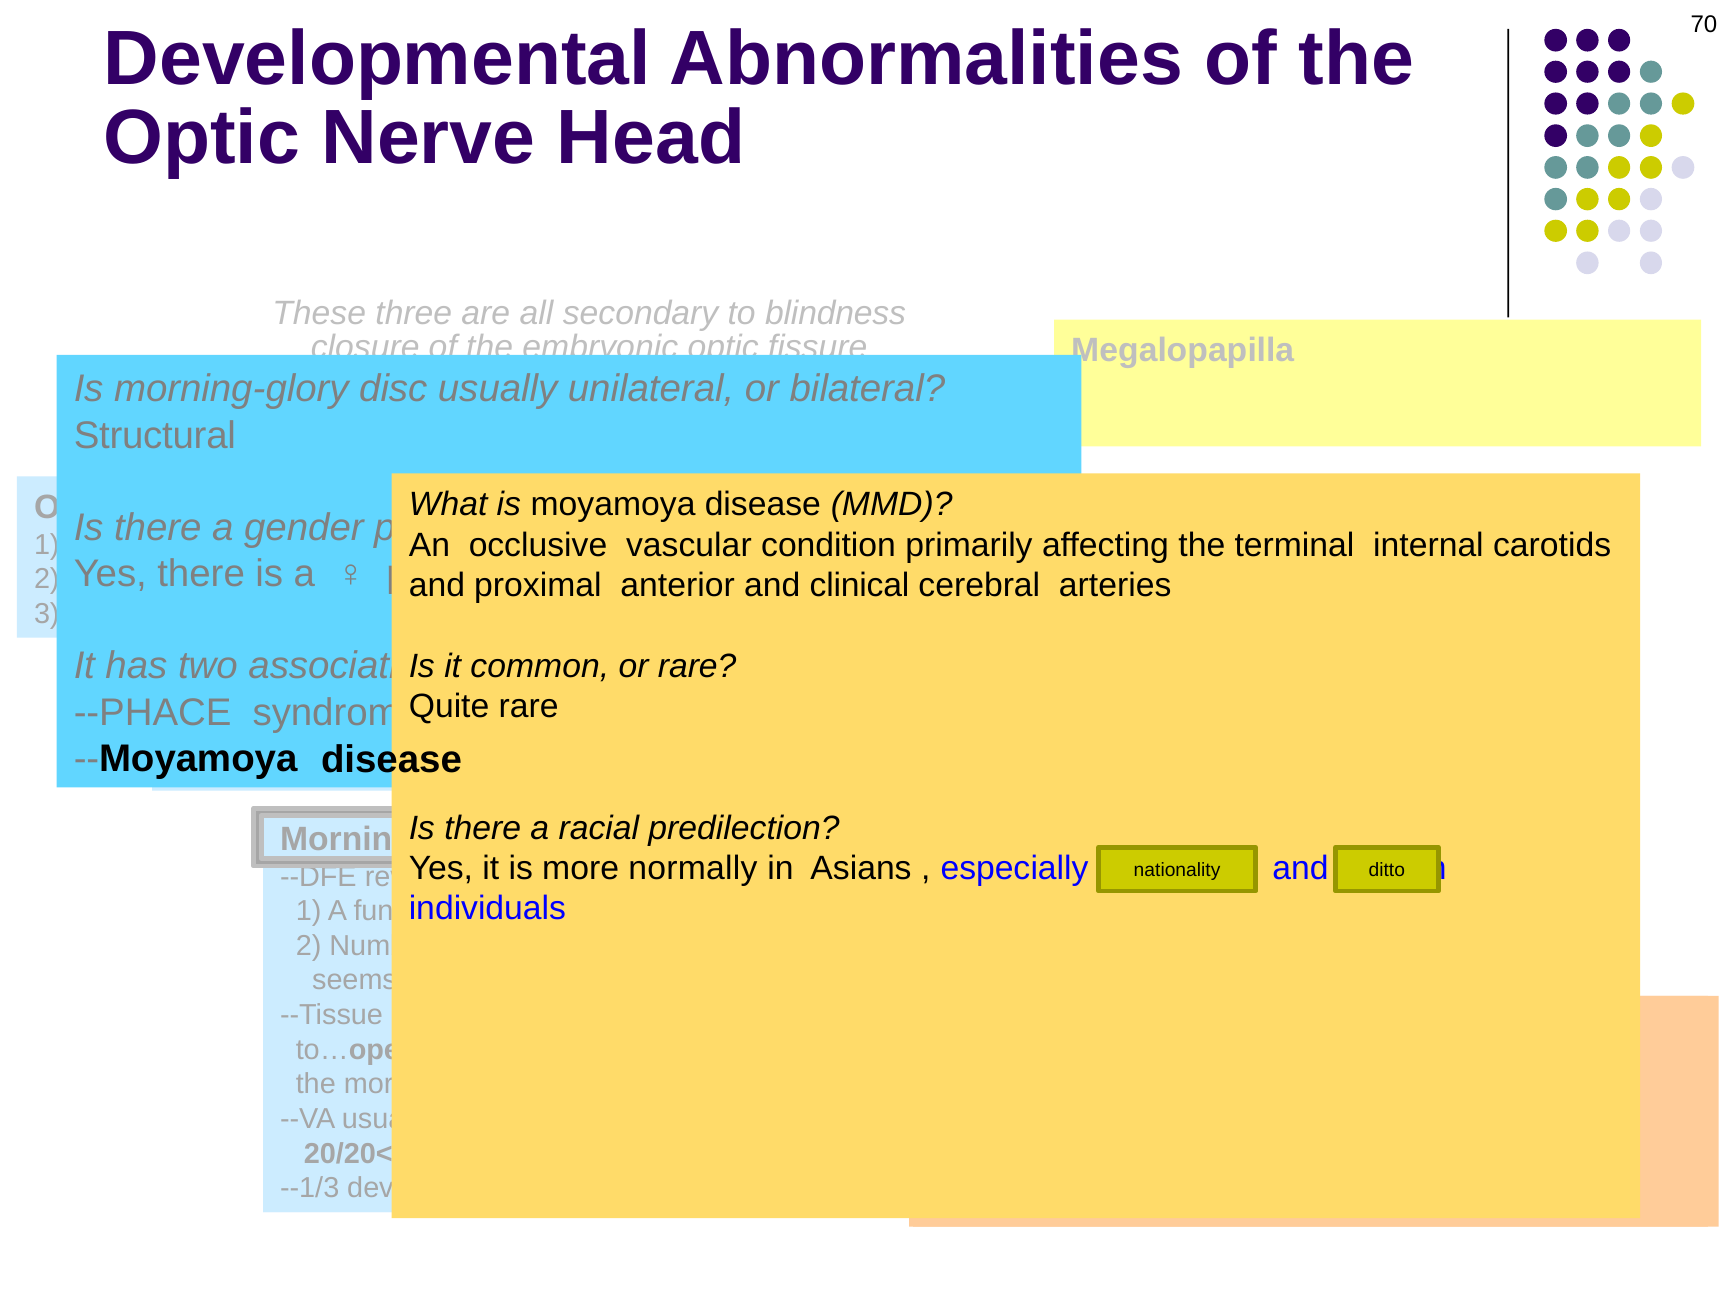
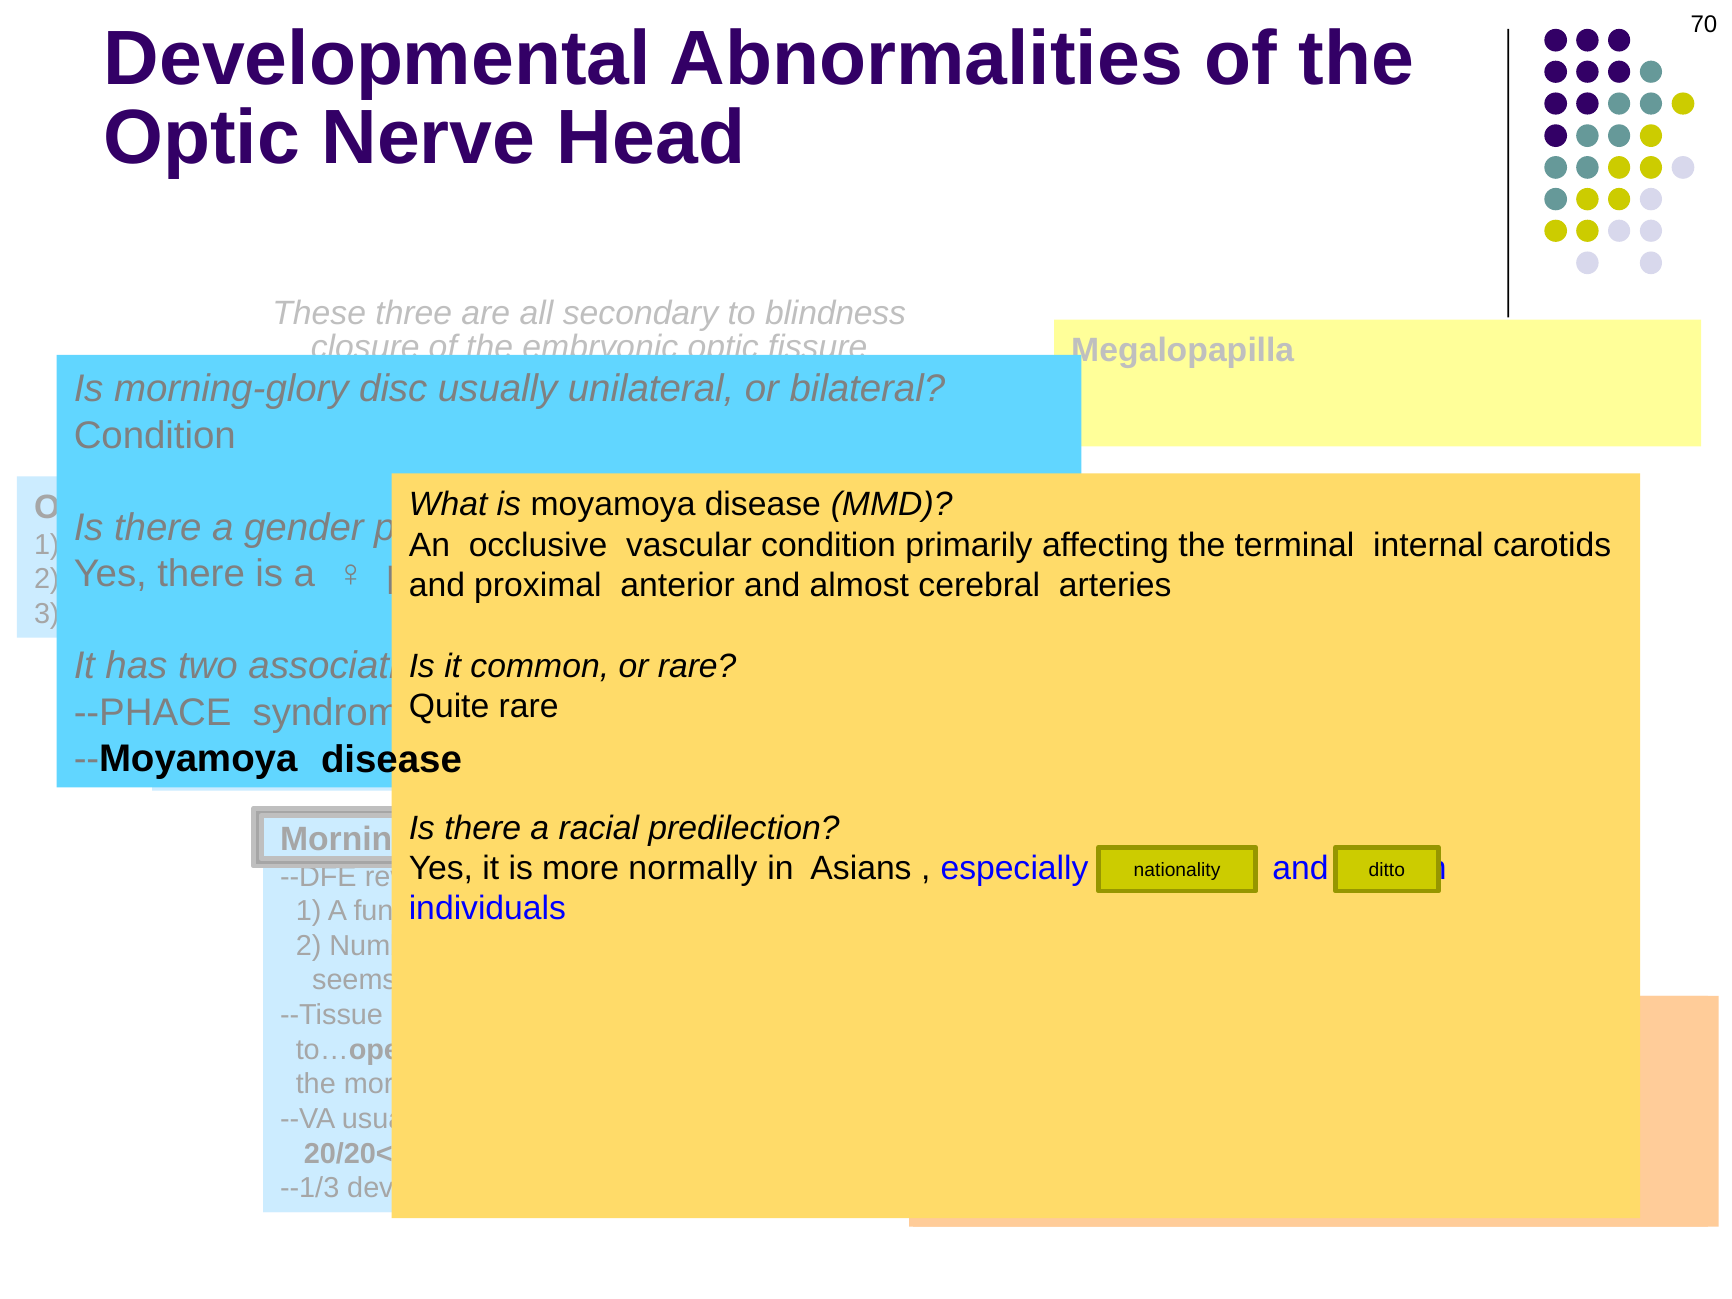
Structural at (155, 435): Structural -> Condition
clinical: clinical -> almost
